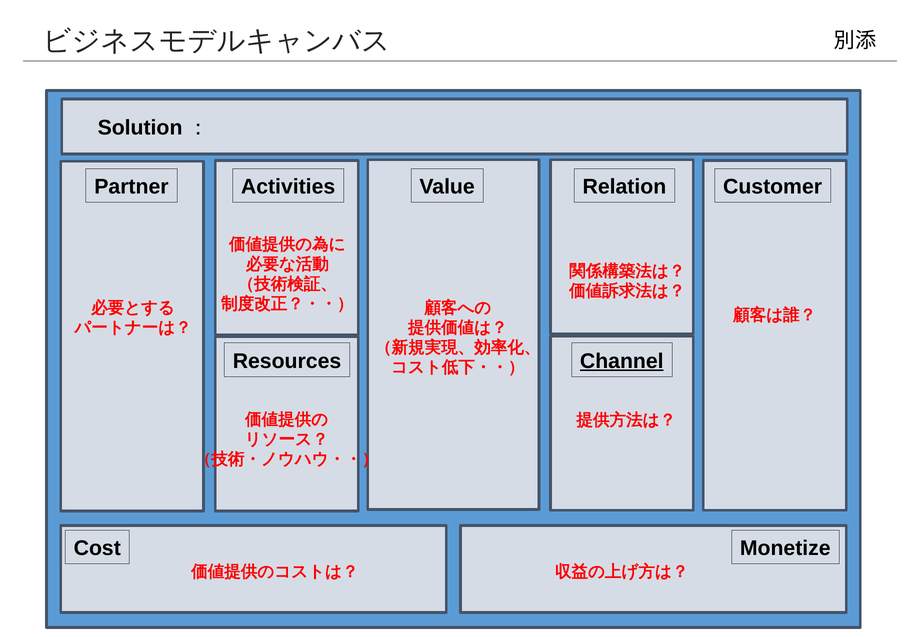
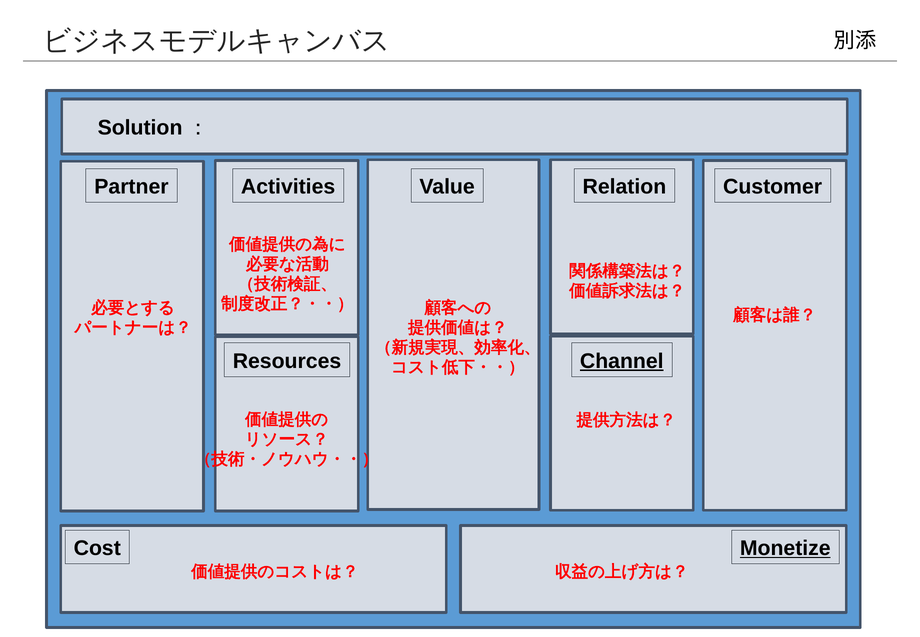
Monetize underline: none -> present
